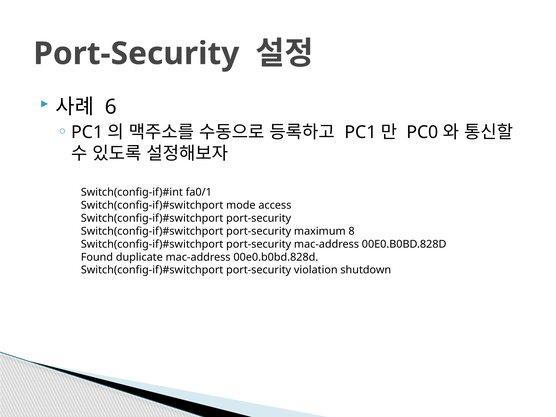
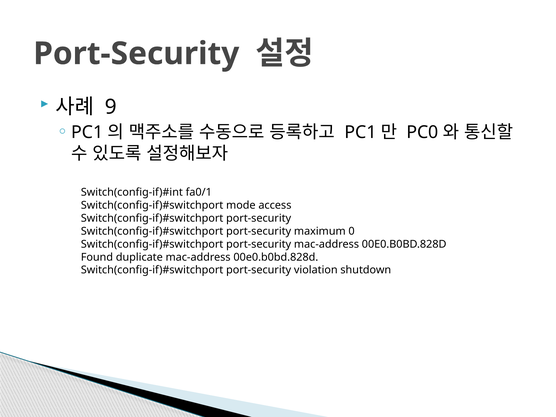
6: 6 -> 9
8: 8 -> 0
